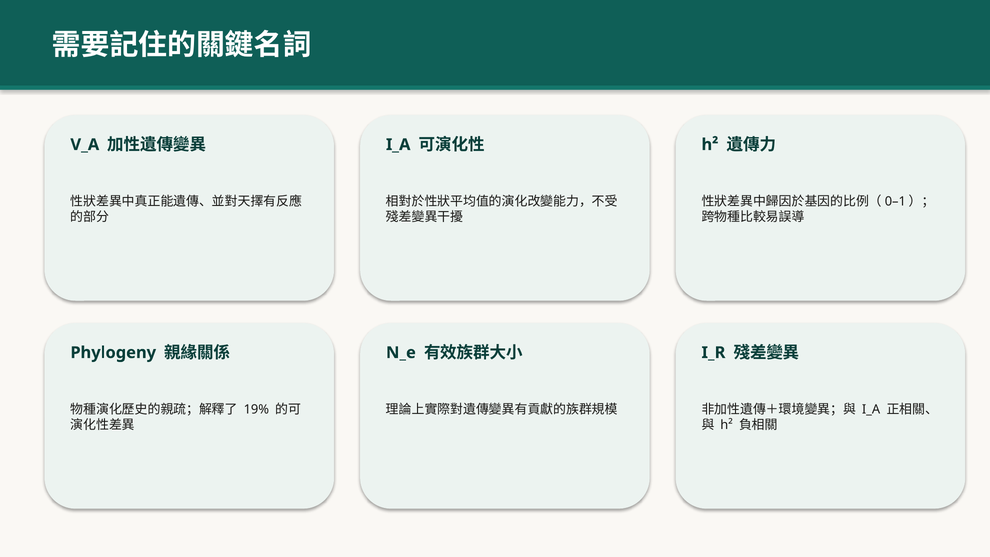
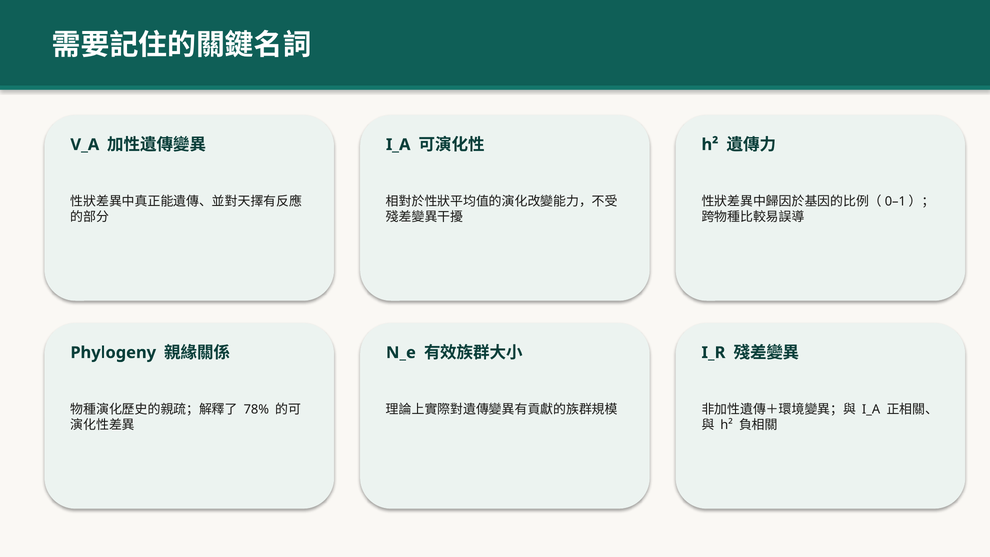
19%: 19% -> 78%
